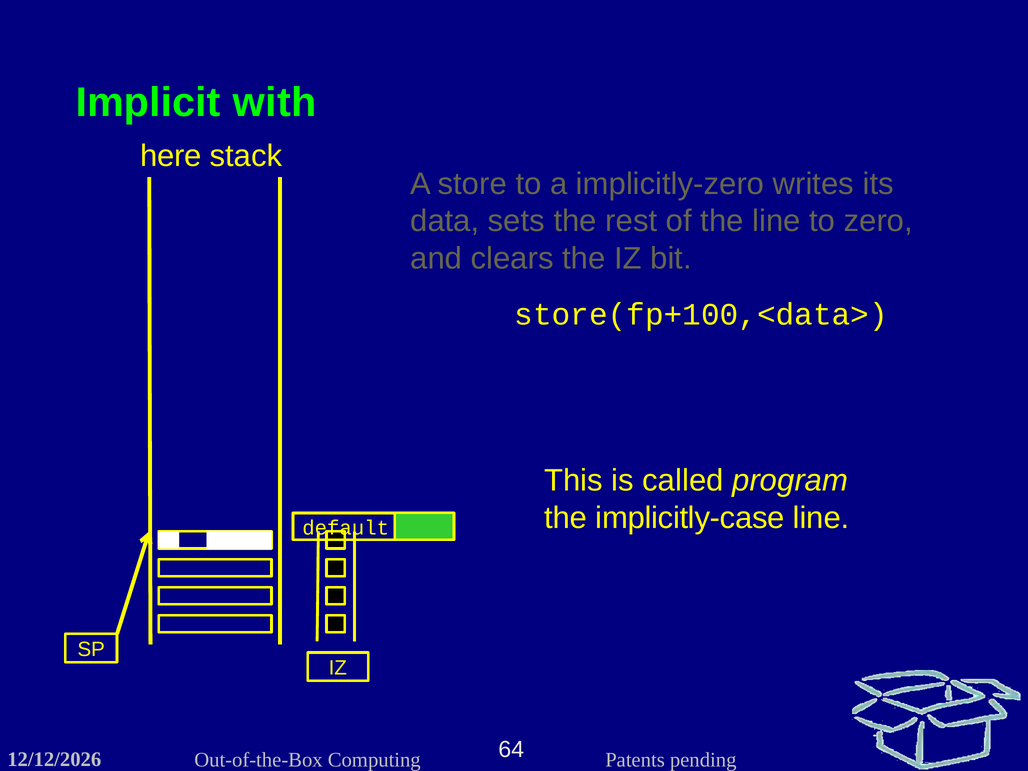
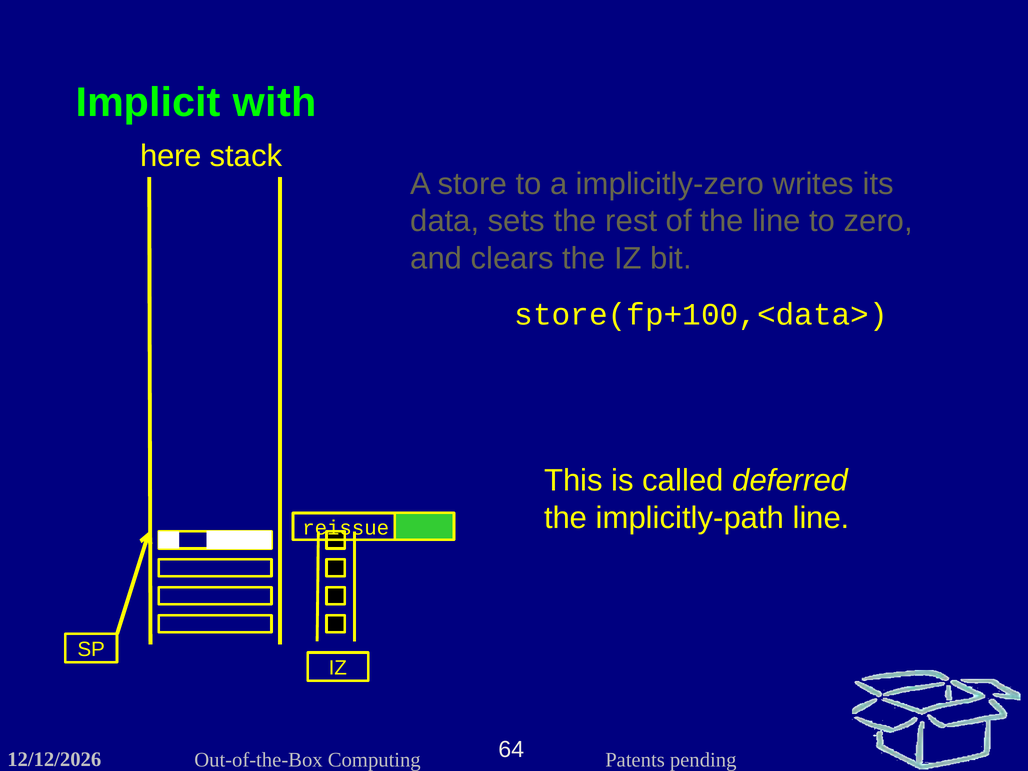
program: program -> deferred
implicitly-case: implicitly-case -> implicitly-path
default: default -> reissue
